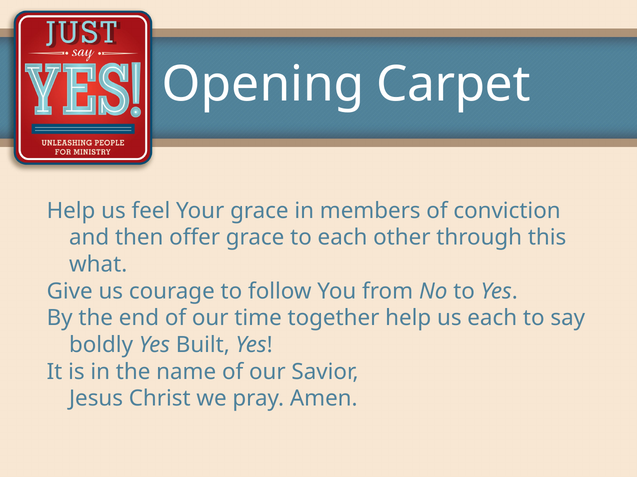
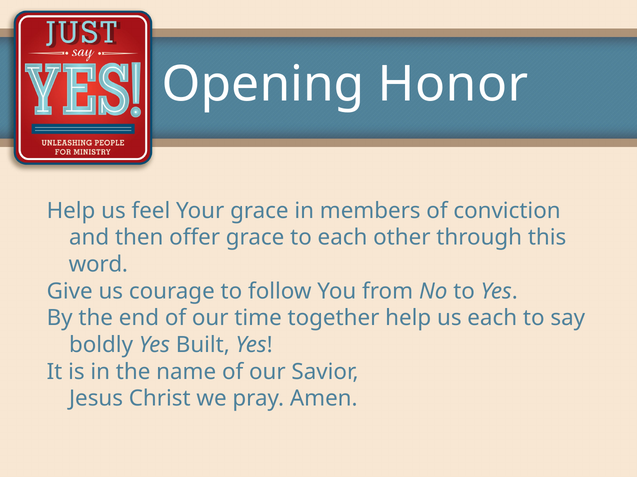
Carpet: Carpet -> Honor
what: what -> word
